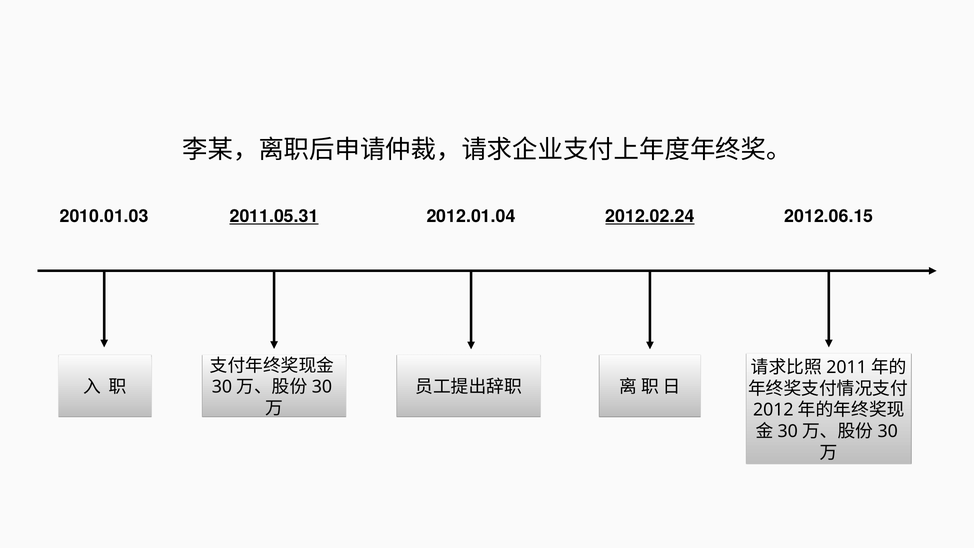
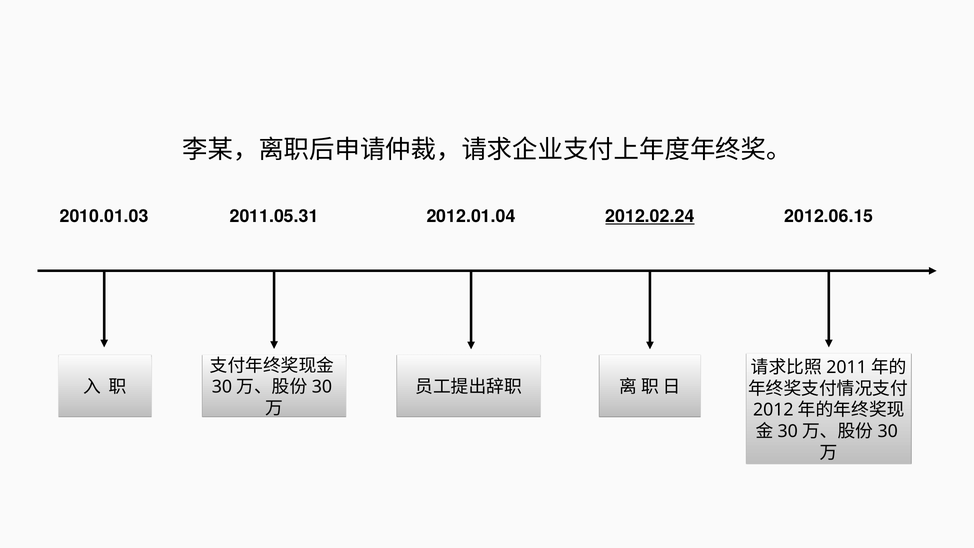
2011.05.31 underline: present -> none
